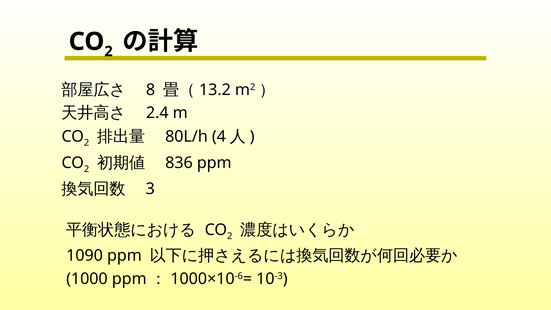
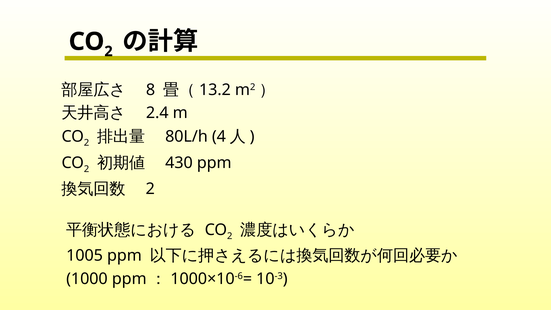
836: 836 -> 430
3 at (150, 189): 3 -> 2
1090: 1090 -> 1005
